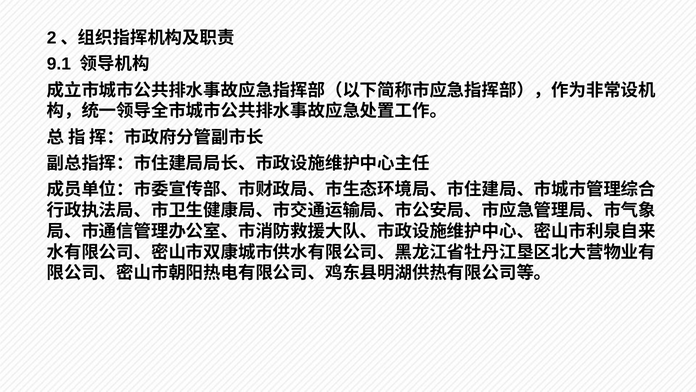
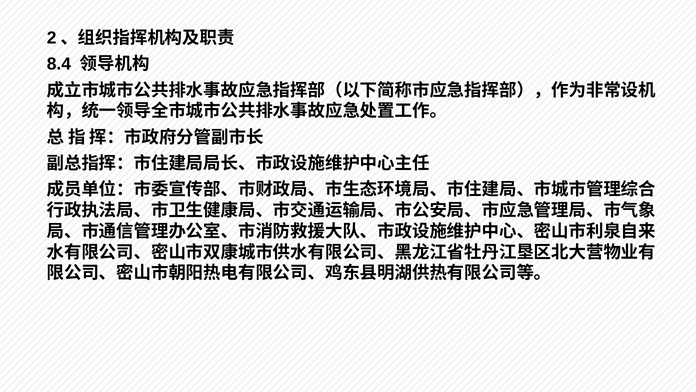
9.1: 9.1 -> 8.4
